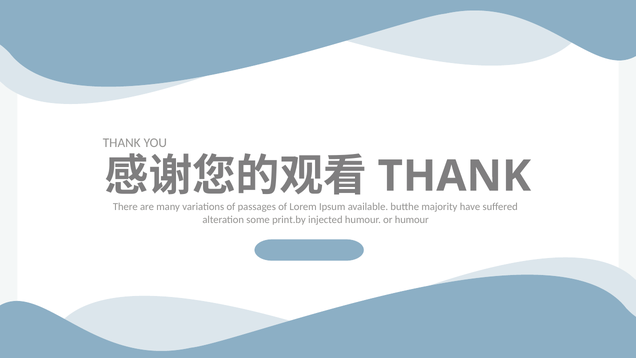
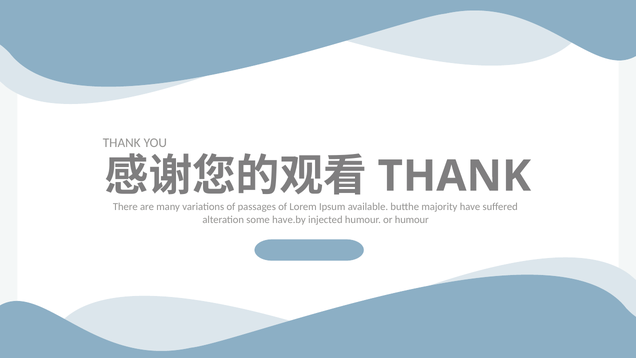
print.by: print.by -> have.by
